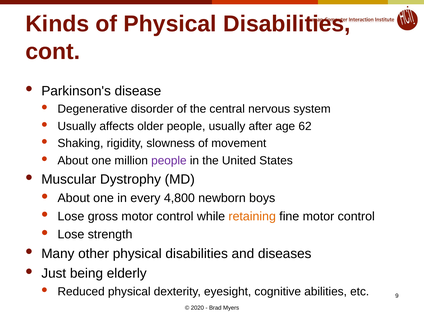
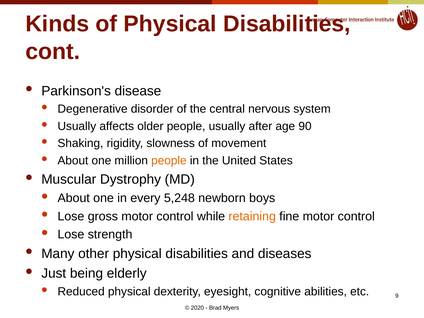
62: 62 -> 90
people at (169, 161) colour: purple -> orange
4,800: 4,800 -> 5,248
